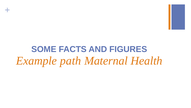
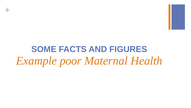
path: path -> poor
